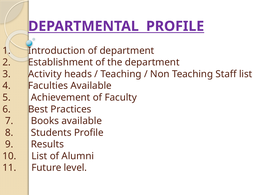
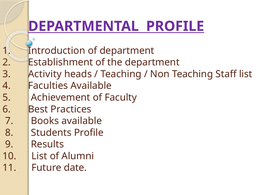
level: level -> date
